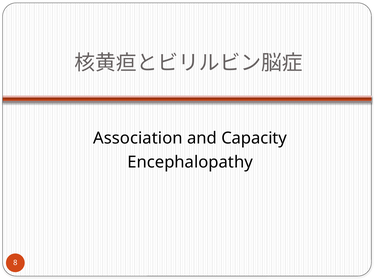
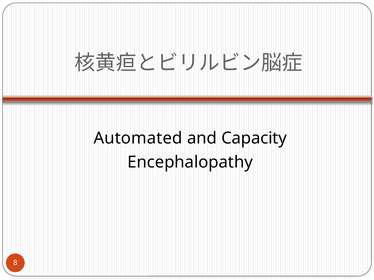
Association: Association -> Automated
